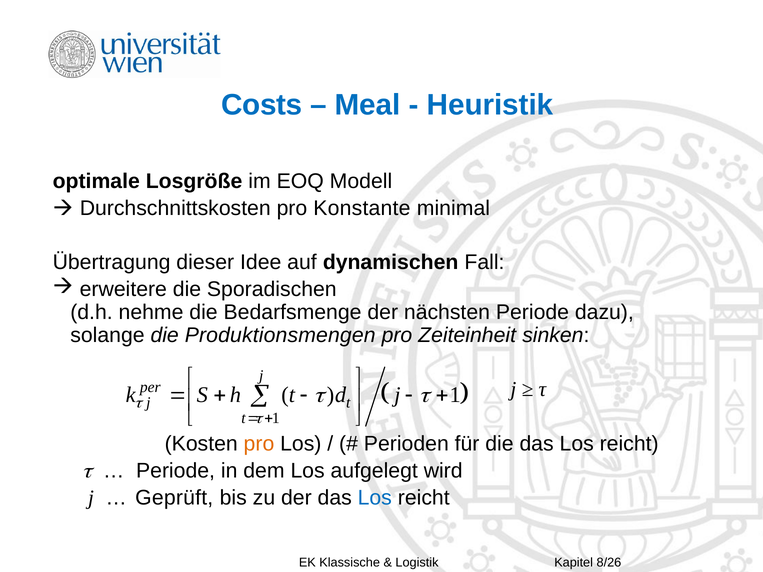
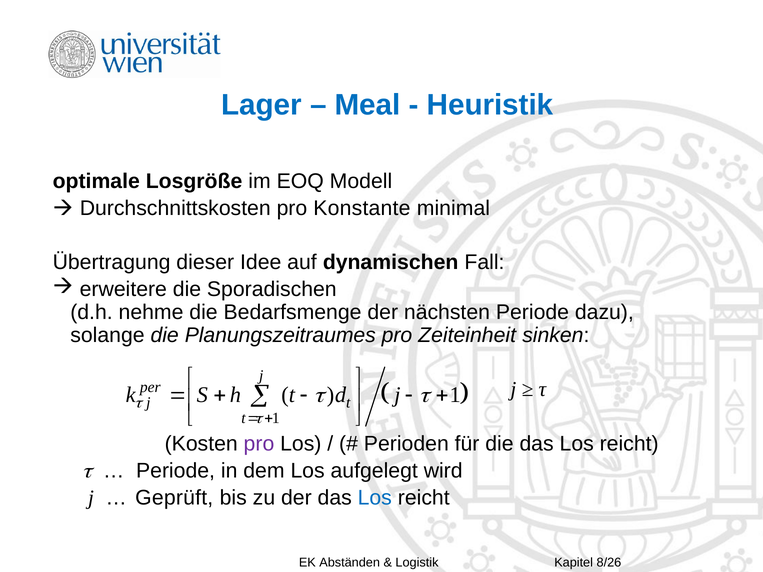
Costs: Costs -> Lager
Produktionsmengen: Produktionsmengen -> Planungszeitraumes
pro at (259, 444) colour: orange -> purple
Klassische: Klassische -> Abständen
